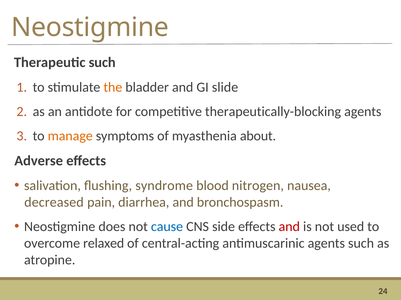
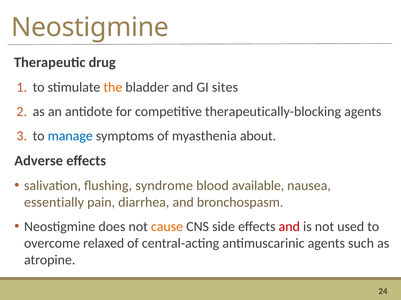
Therapeutic such: such -> drug
slide: slide -> sites
manage colour: orange -> blue
nitrogen: nitrogen -> available
decreased: decreased -> essentially
cause colour: blue -> orange
